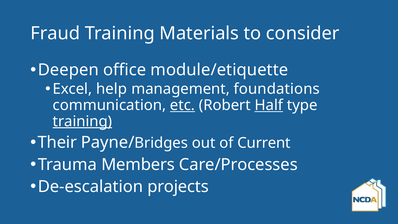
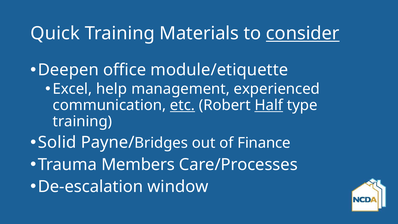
Fraud: Fraud -> Quick
consider underline: none -> present
foundations: foundations -> experienced
training at (82, 121) underline: present -> none
Their: Their -> Solid
Current: Current -> Finance
projects: projects -> window
